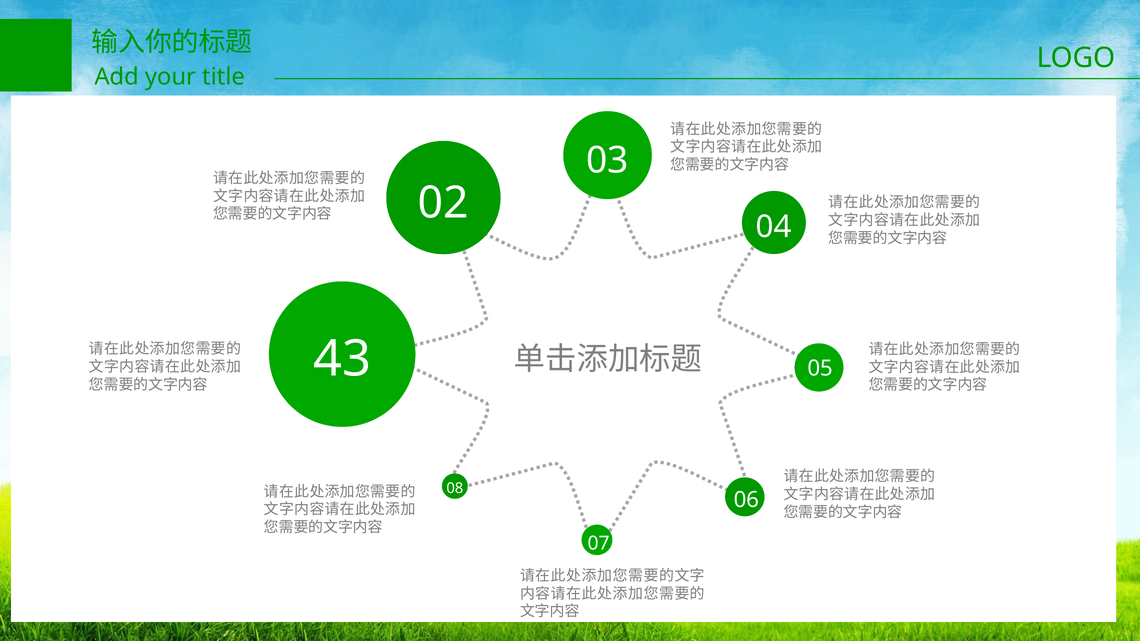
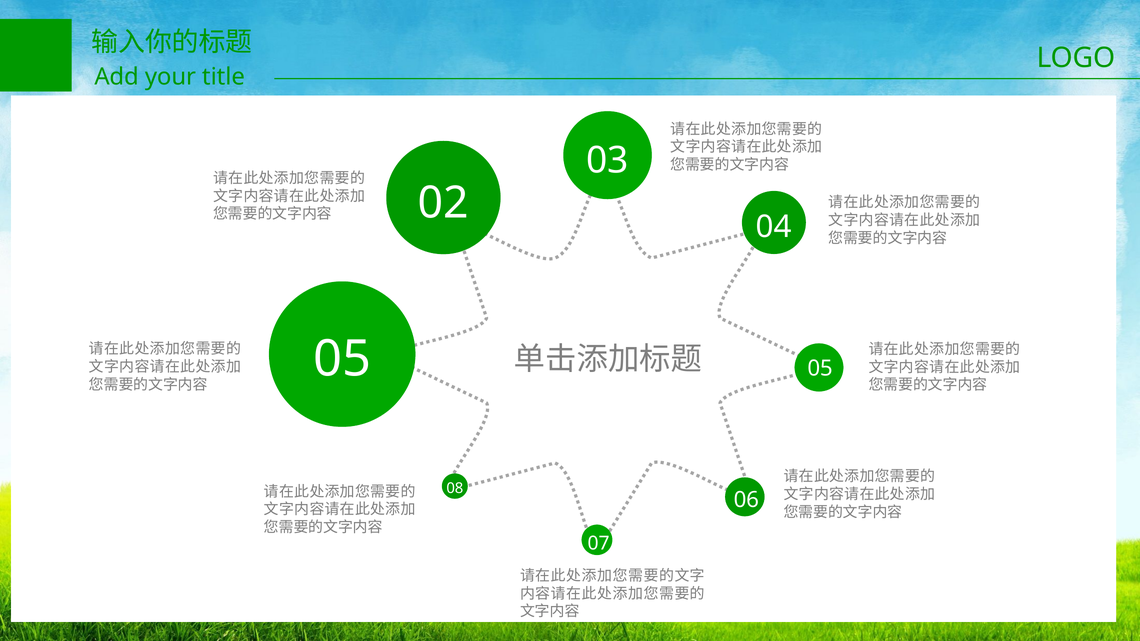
43 at (342, 359): 43 -> 05
